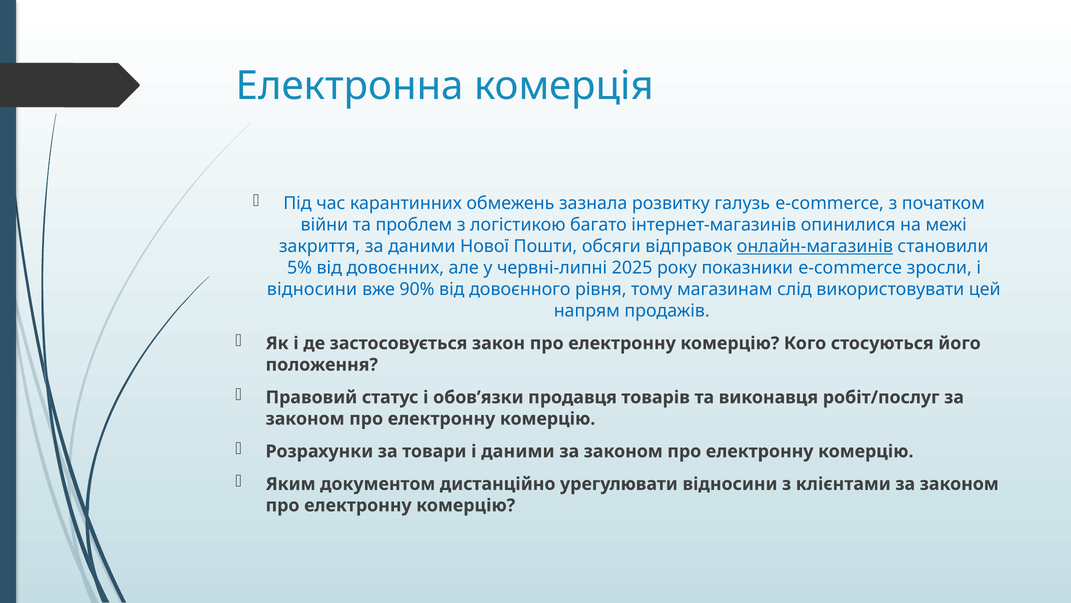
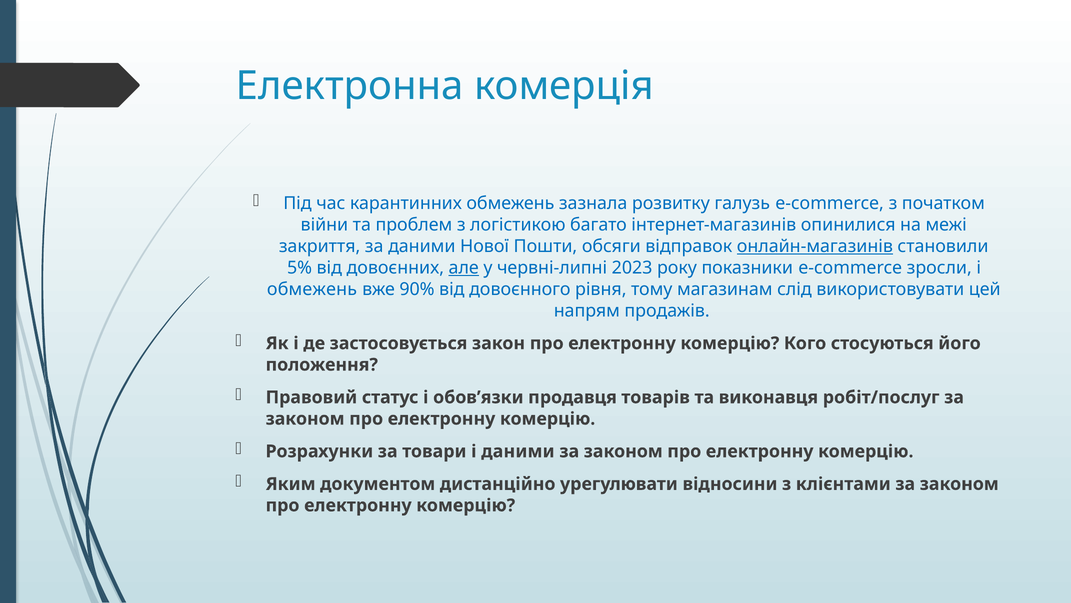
але underline: none -> present
2025: 2025 -> 2023
відносини at (312, 289): відносини -> обмежень
